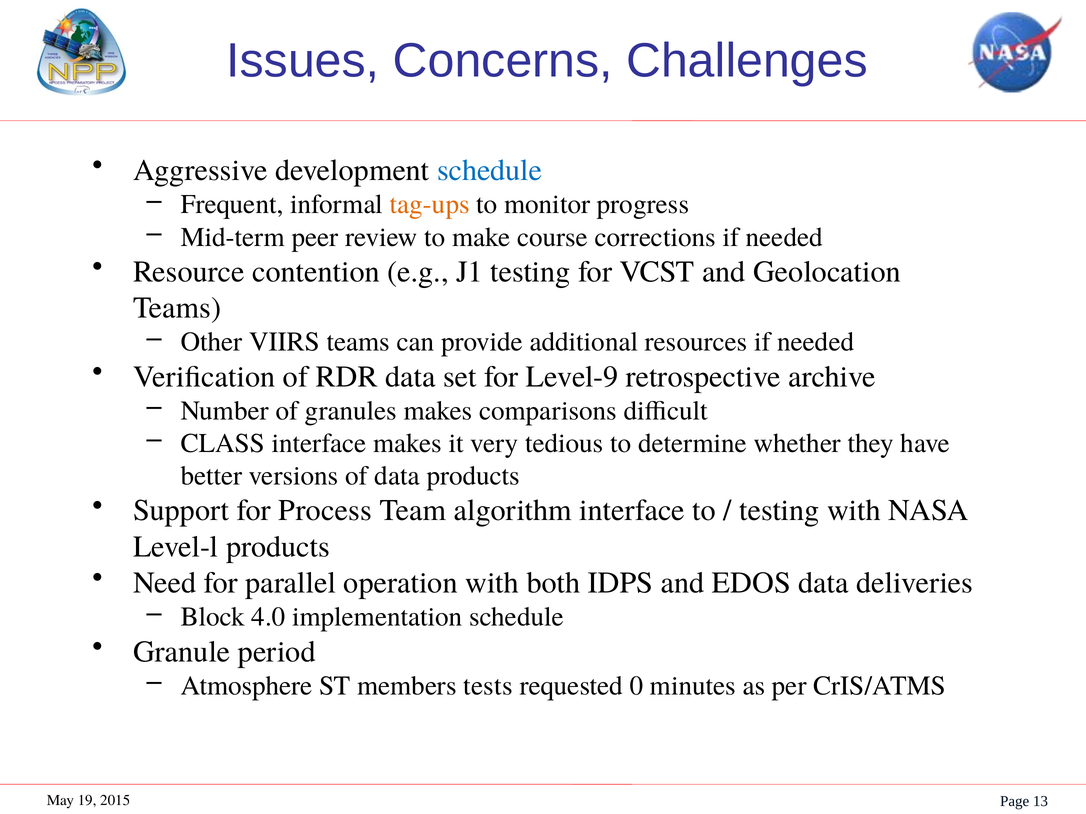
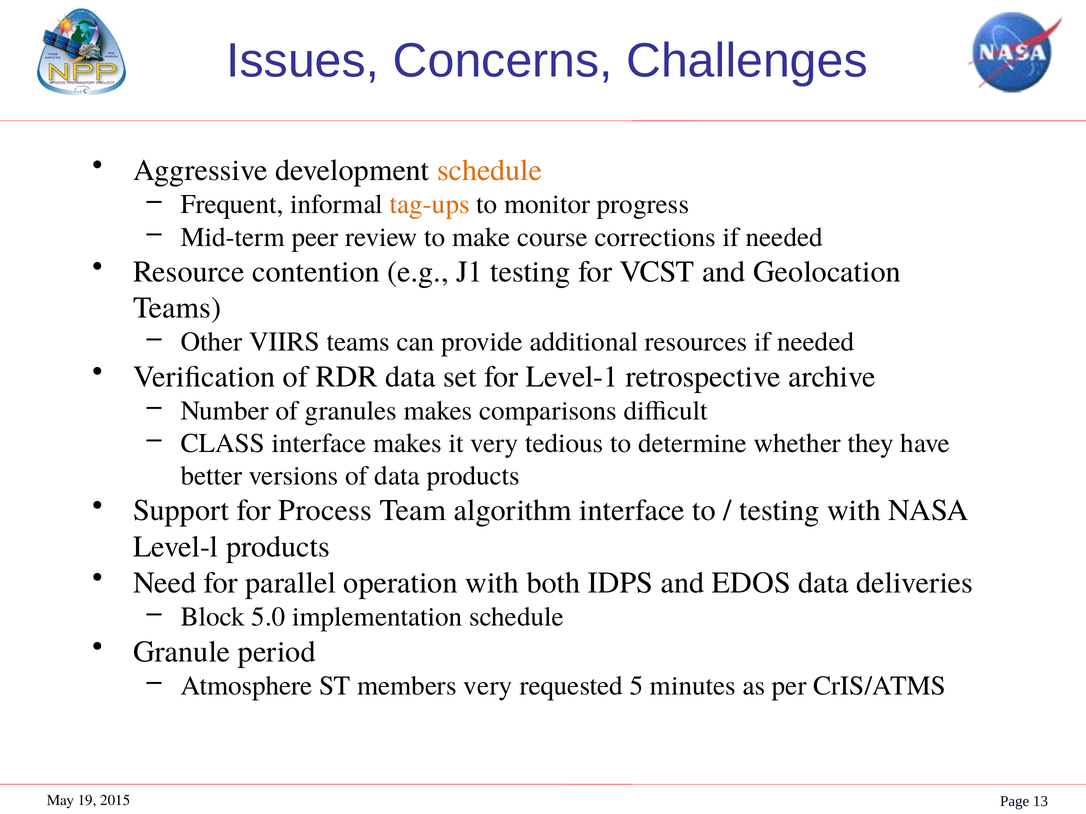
schedule at (490, 170) colour: blue -> orange
Level-9: Level-9 -> Level-1
4.0: 4.0 -> 5.0
members tests: tests -> very
0: 0 -> 5
